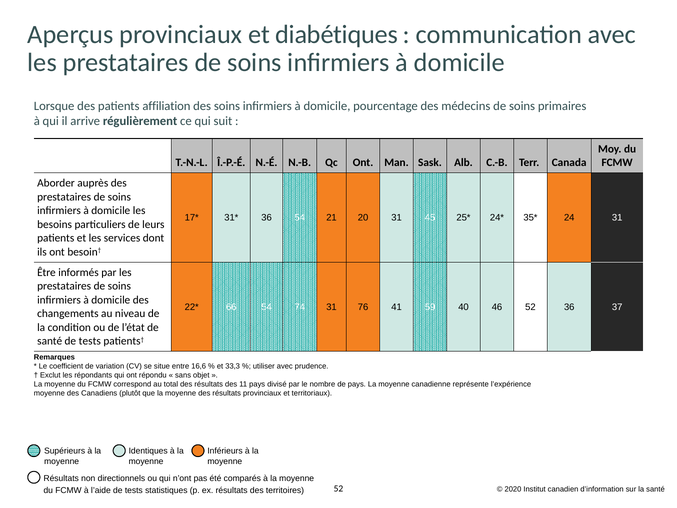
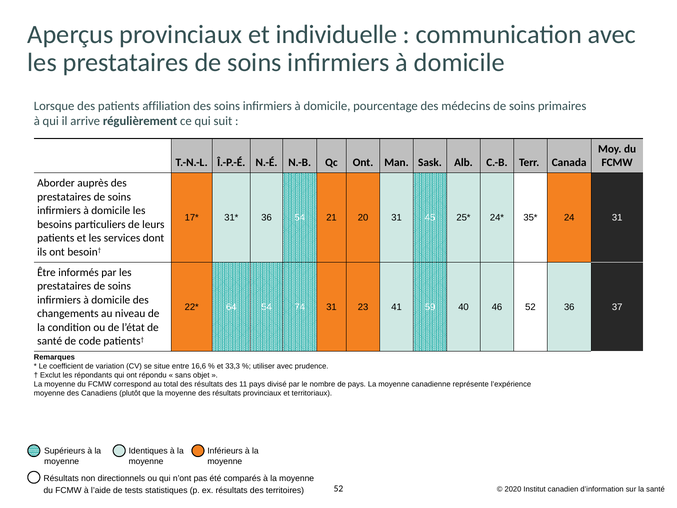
diabétiques: diabétiques -> individuelle
66: 66 -> 64
76: 76 -> 23
santé de tests: tests -> code
